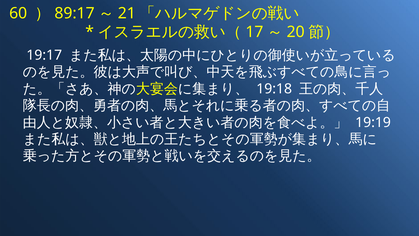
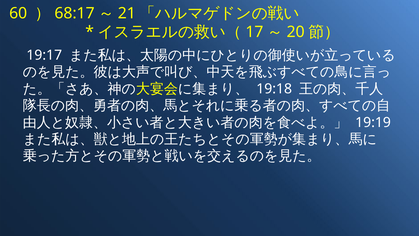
89:17: 89:17 -> 68:17
